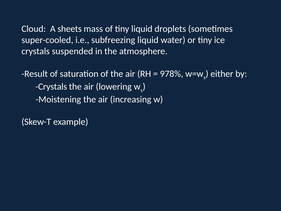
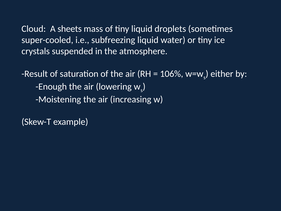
978%: 978% -> 106%
Crystals at (51, 86): Crystals -> Enough
